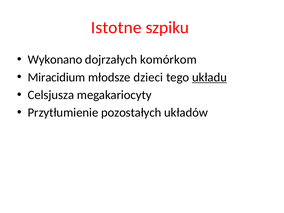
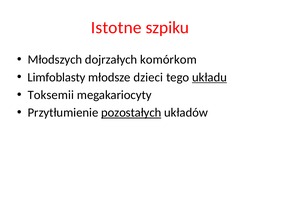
Wykonano: Wykonano -> Młodszych
Miracidium: Miracidium -> Limfoblasty
Celsjusza: Celsjusza -> Toksemii
pozostałych underline: none -> present
